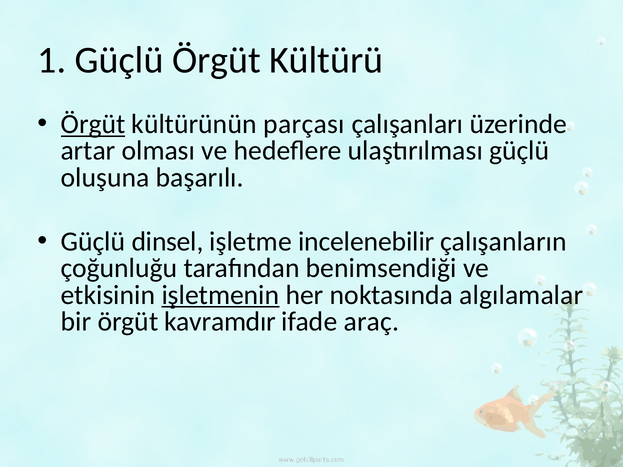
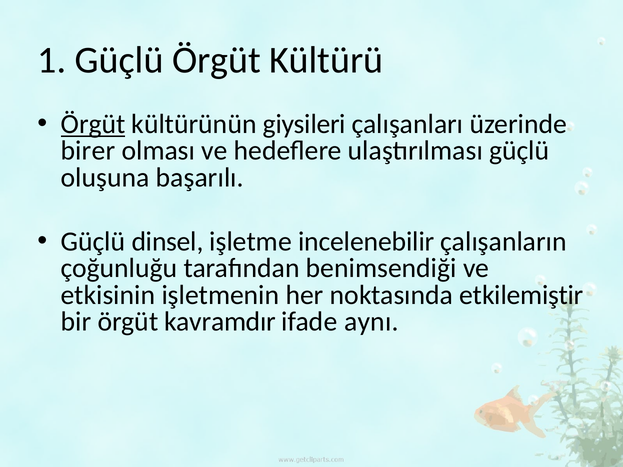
parçası: parçası -> giysileri
artar: artar -> birer
işletmenin underline: present -> none
algılamalar: algılamalar -> etkilemiştir
araç: araç -> aynı
